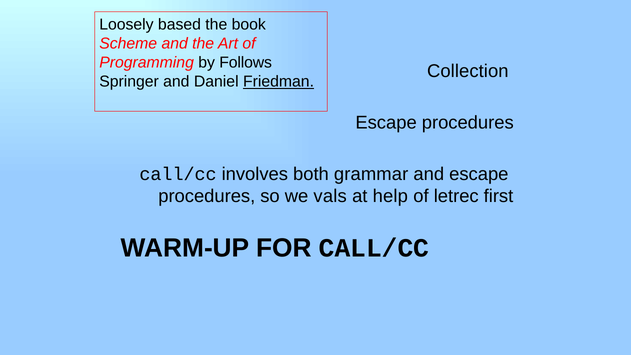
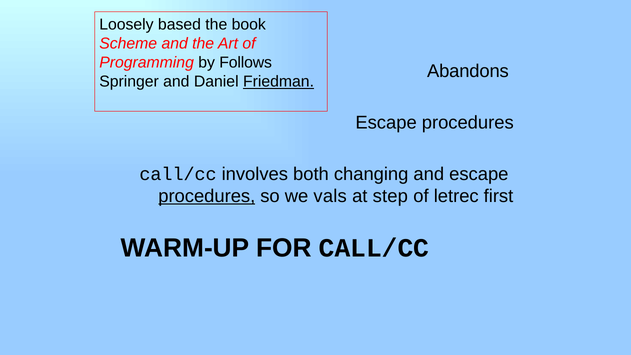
Collection: Collection -> Abandons
grammar: grammar -> changing
procedures at (207, 196) underline: none -> present
help: help -> step
